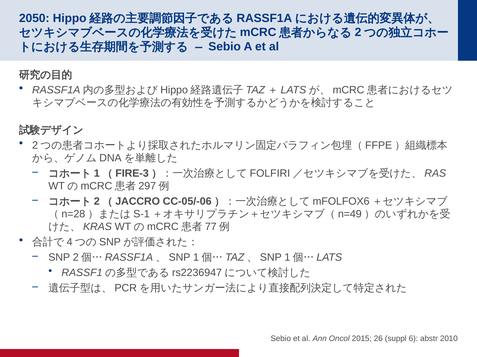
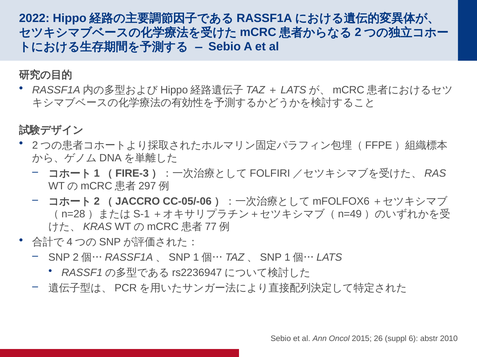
2050: 2050 -> 2022
